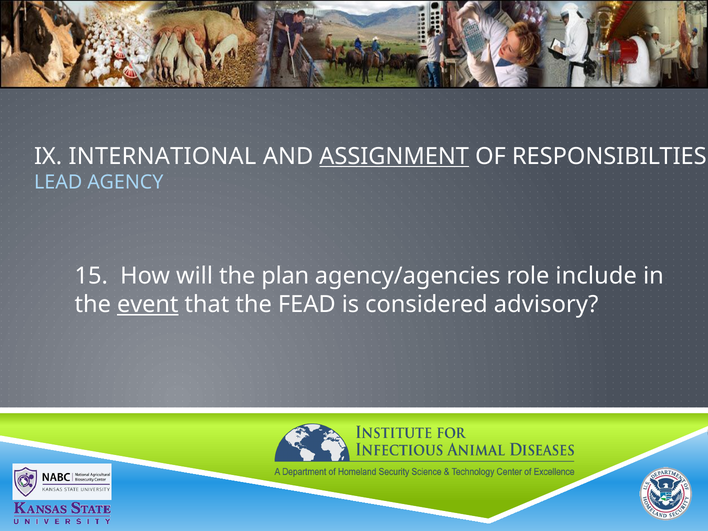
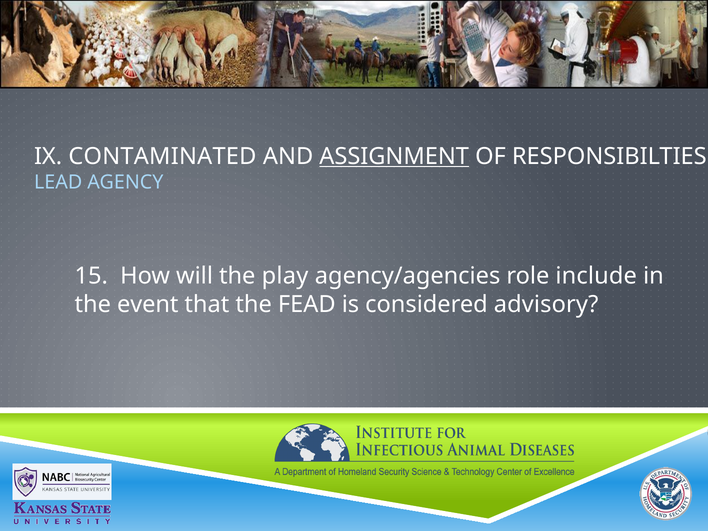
INTERNATIONAL: INTERNATIONAL -> CONTAMINATED
plan: plan -> play
event underline: present -> none
